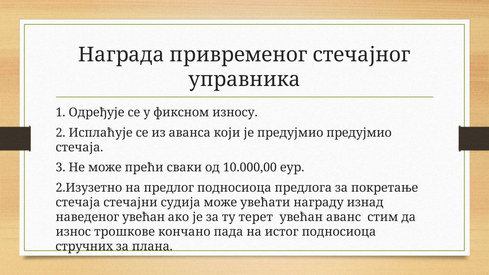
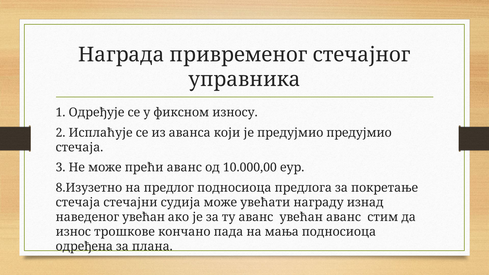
прећи сваки: сваки -> аванс
2.Изузетно: 2.Изузетно -> 8.Изузетно
ту терет: терет -> аванс
истог: истог -> мања
стручних: стручних -> одређена
